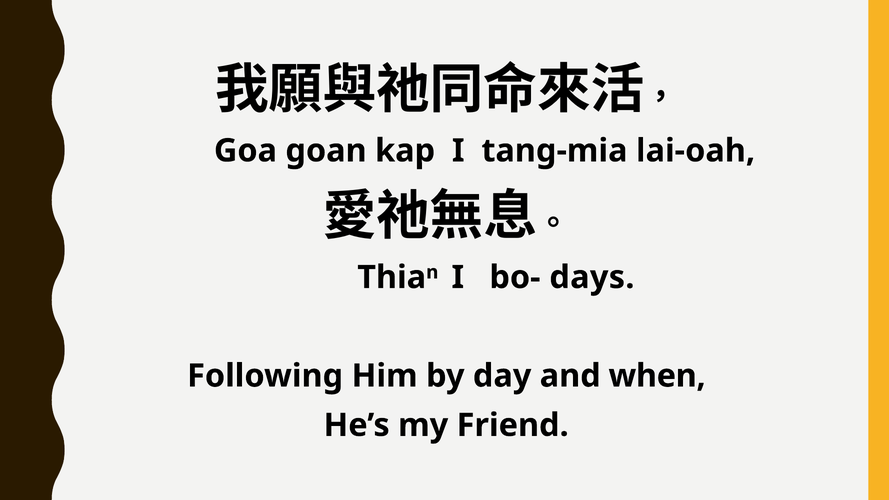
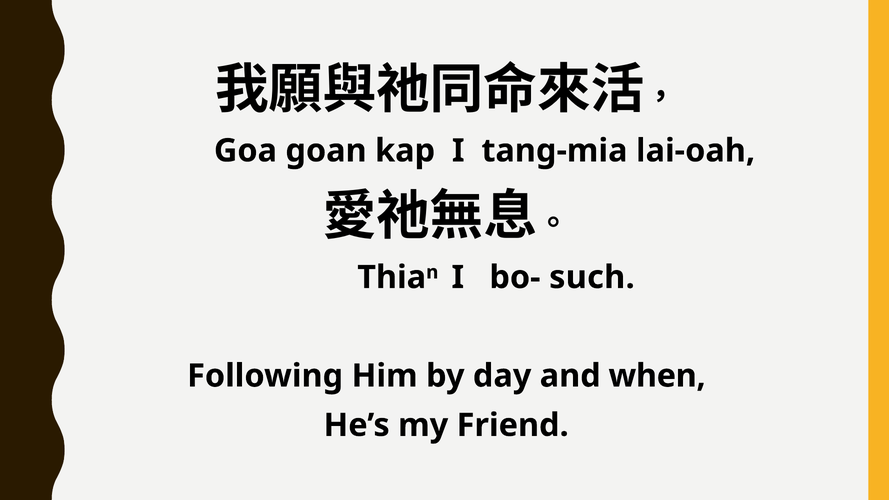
days: days -> such
